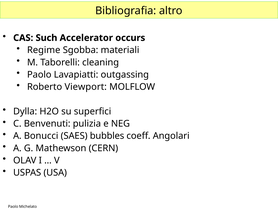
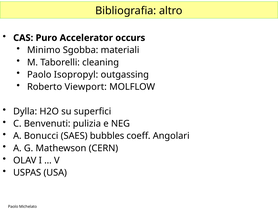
Such: Such -> Puro
Regime: Regime -> Minimo
Lavapiatti: Lavapiatti -> Isopropyl
